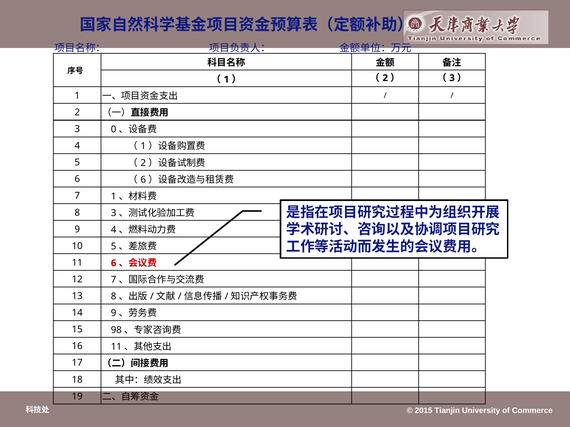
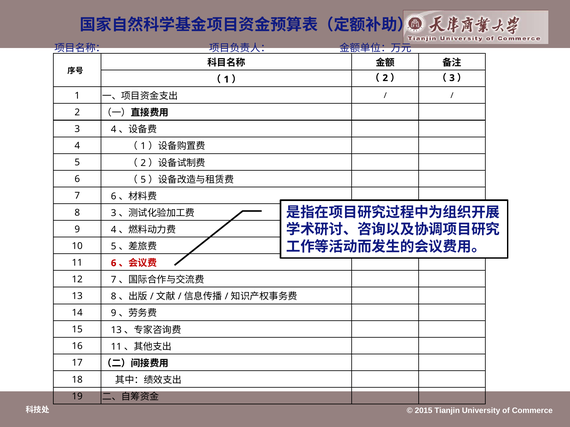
3 0: 0 -> 4
6 at (143, 180): 6 -> 5
7 1: 1 -> 6
15 98: 98 -> 13
